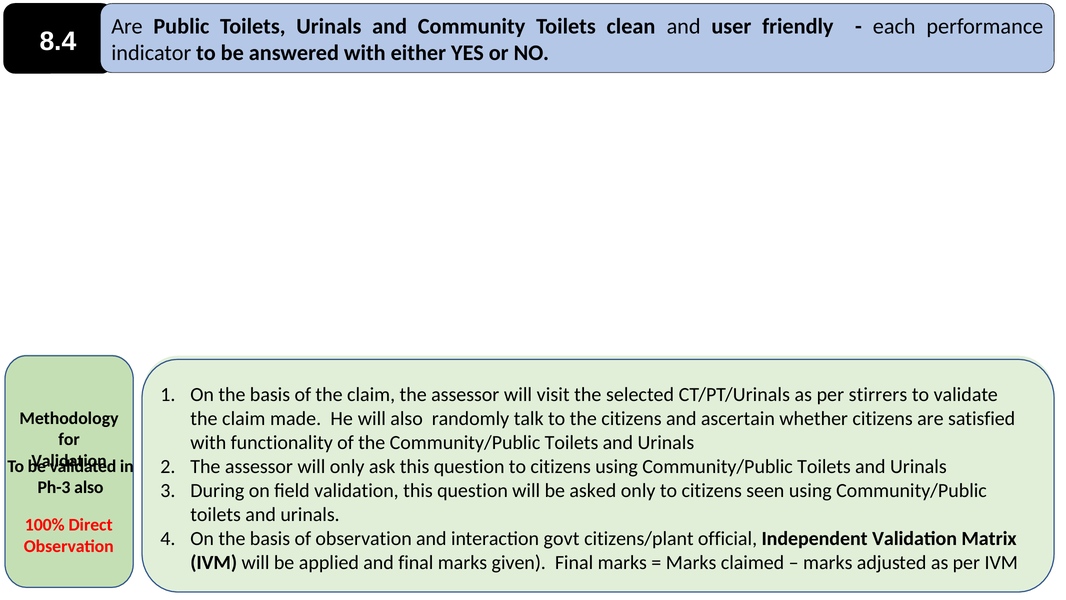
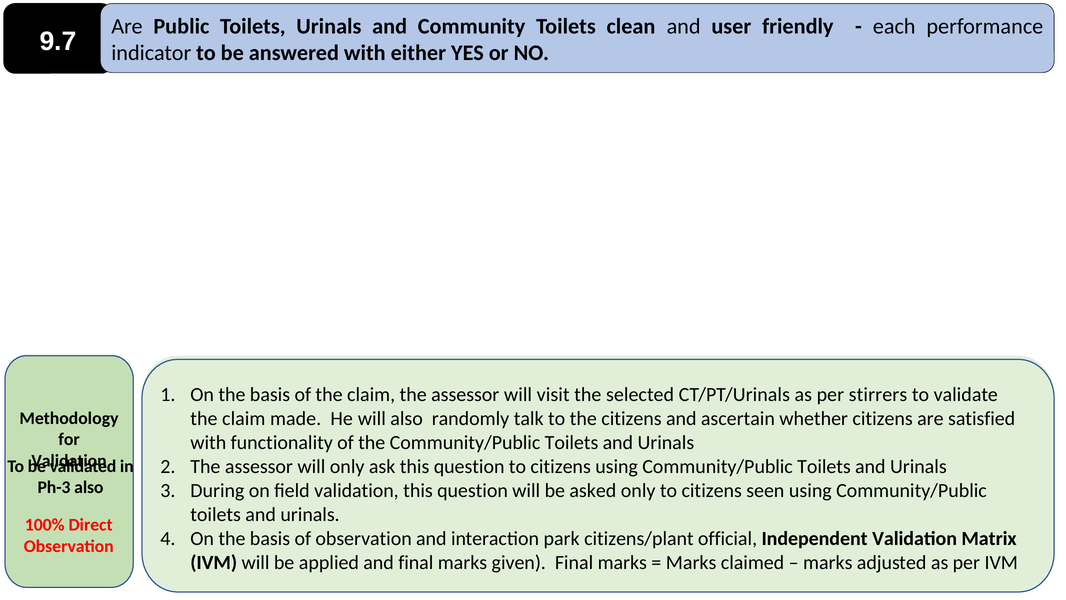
8.4: 8.4 -> 9.7
govt: govt -> park
